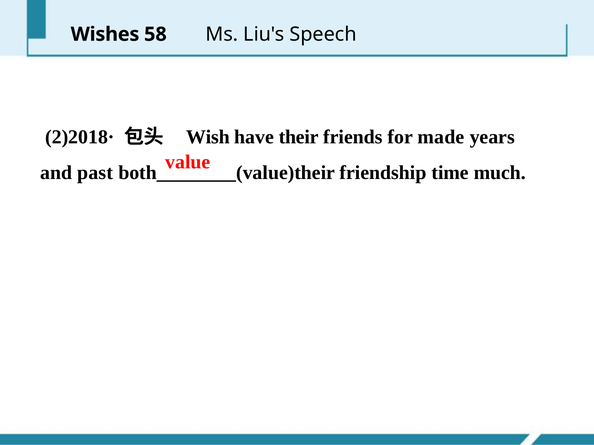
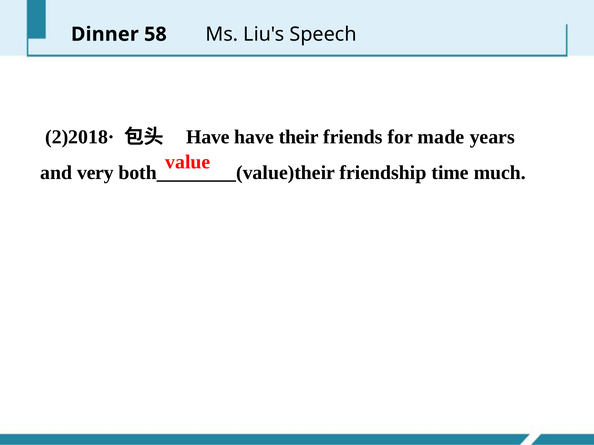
Wishes: Wishes -> Dinner
Wish at (208, 137): Wish -> Have
past: past -> very
